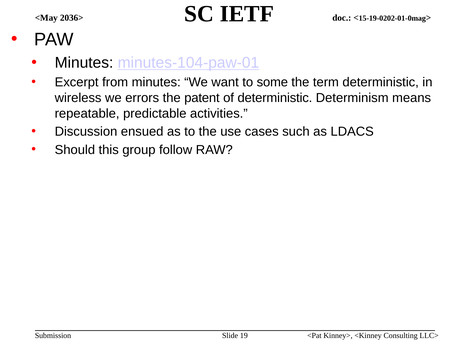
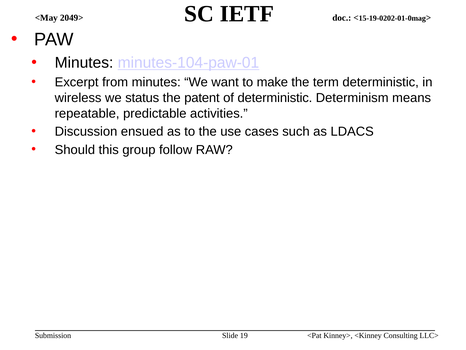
2036>: 2036> -> 2049>
some: some -> make
errors: errors -> status
